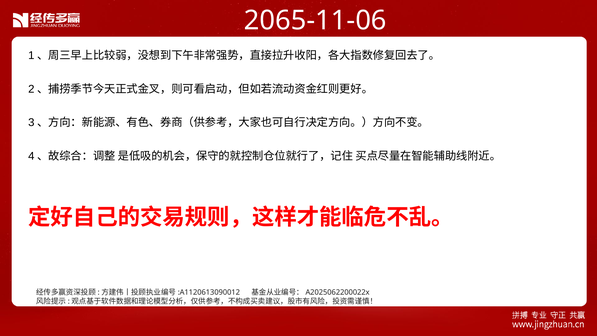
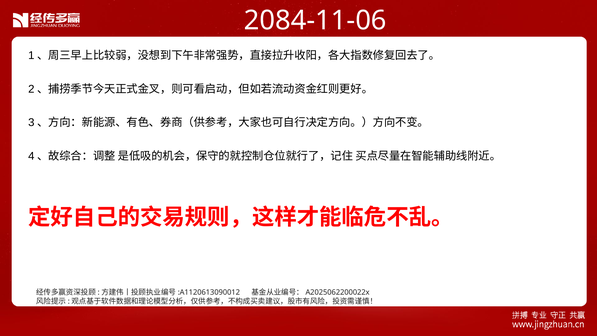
2065-11-06: 2065-11-06 -> 2084-11-06
